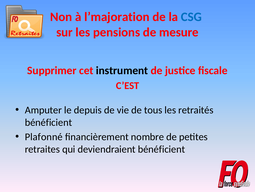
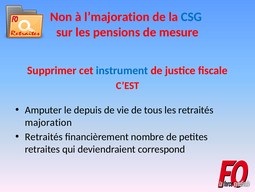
instrument colour: black -> blue
bénéficient at (48, 122): bénéficient -> majoration
Plafonné at (44, 136): Plafonné -> Retraités
deviendraient bénéficient: bénéficient -> correspond
